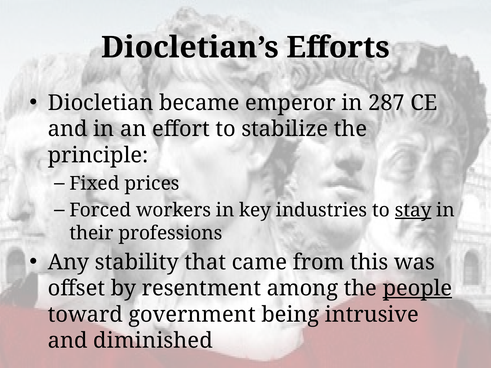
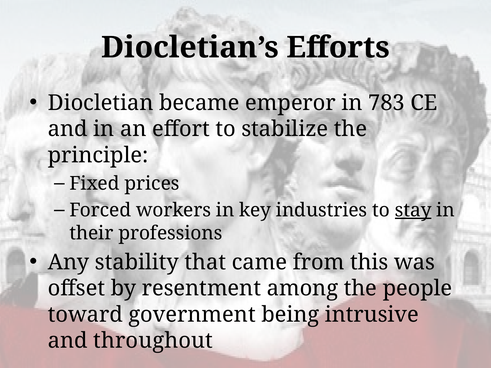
287: 287 -> 783
people underline: present -> none
diminished: diminished -> throughout
